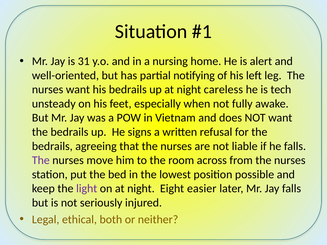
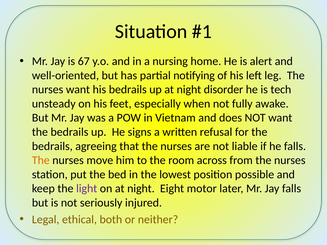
31: 31 -> 67
careless: careless -> disorder
The at (41, 160) colour: purple -> orange
easier: easier -> motor
